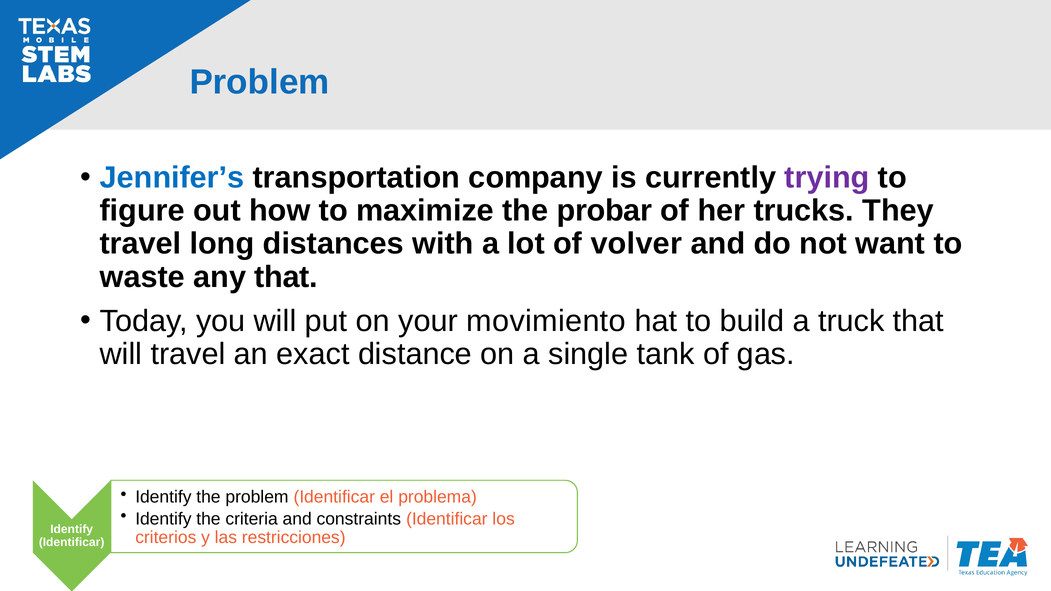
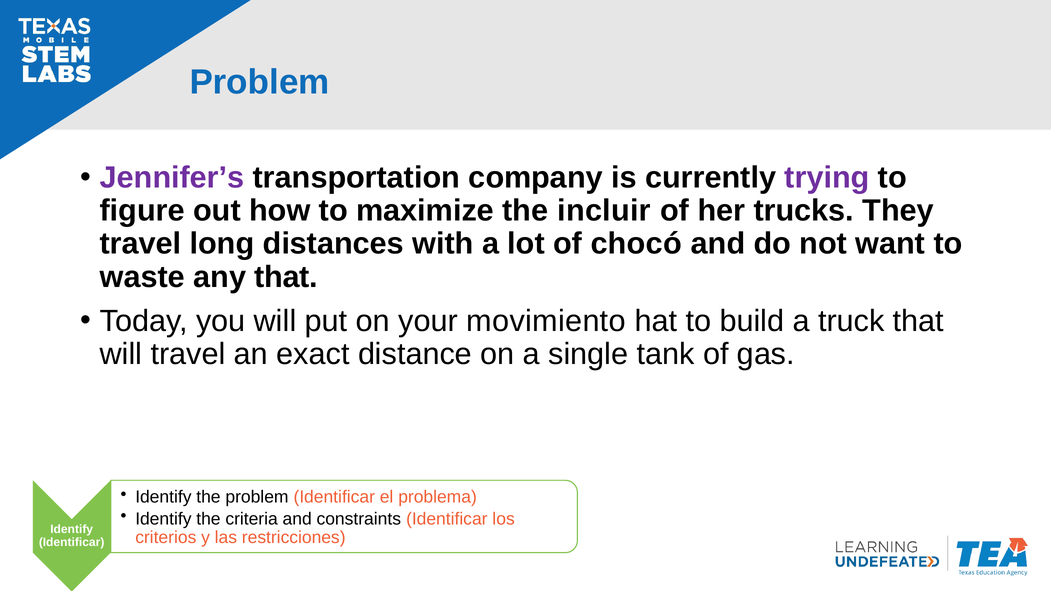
Jennifer’s colour: blue -> purple
probar: probar -> incluir
volver: volver -> chocó
